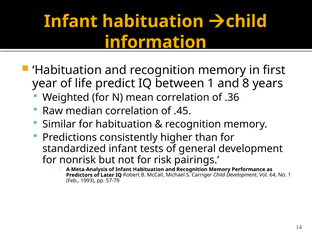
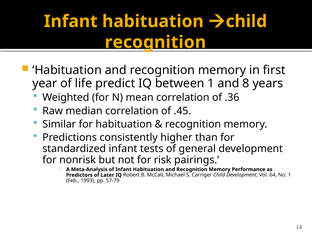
information at (156, 42): information -> recognition
